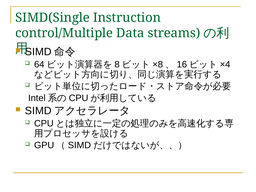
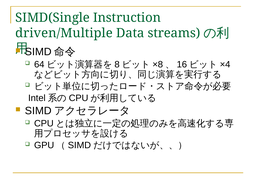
control/Multiple: control/Multiple -> driven/Multiple
